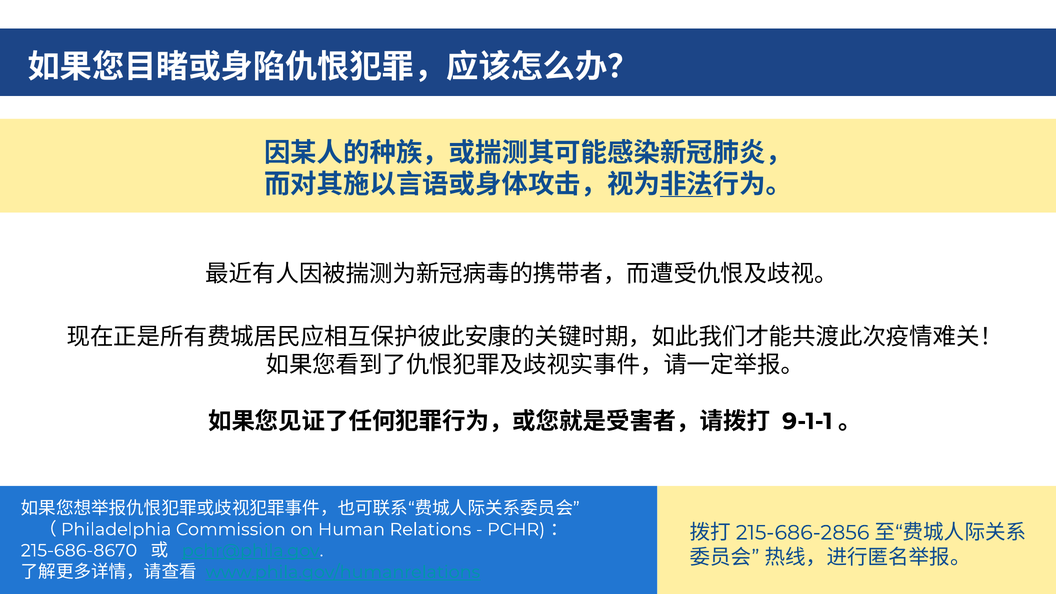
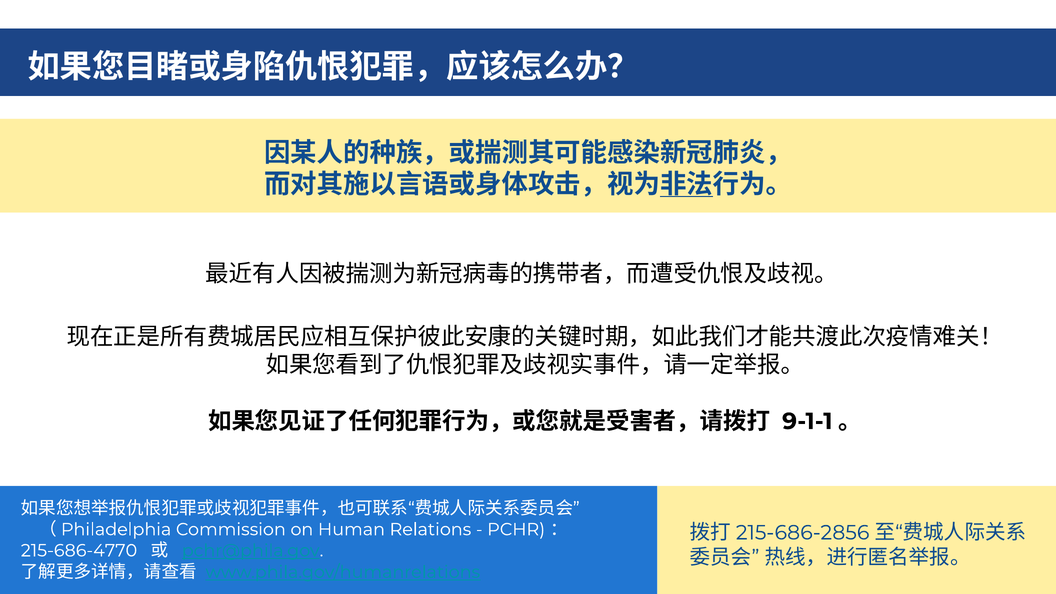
215-686-8670: 215-686-8670 -> 215-686-4770
